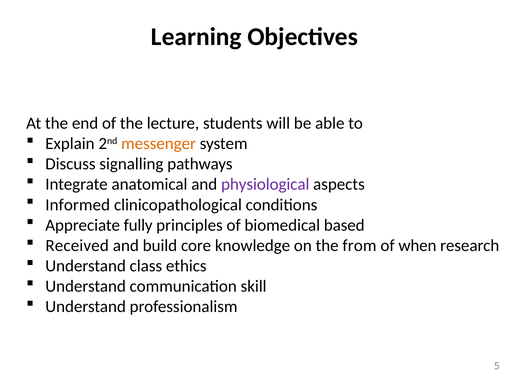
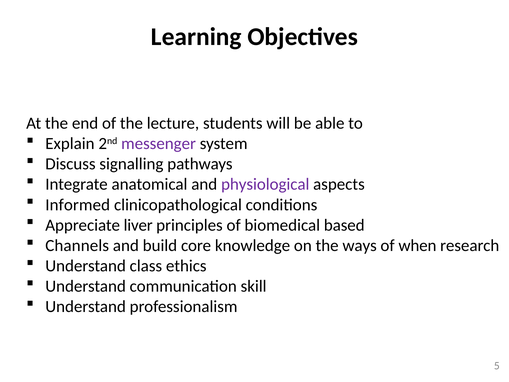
messenger colour: orange -> purple
fully: fully -> liver
Received: Received -> Channels
from: from -> ways
